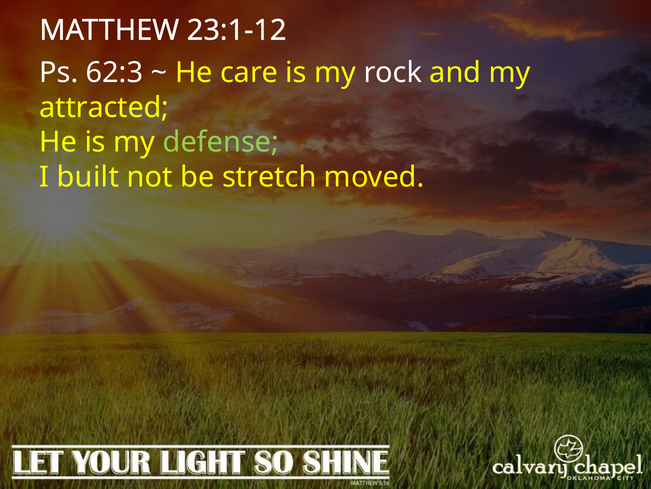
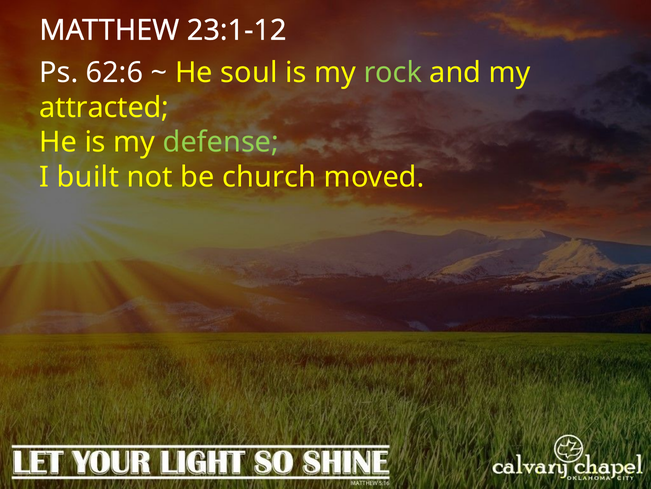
62:3: 62:3 -> 62:6
care: care -> soul
rock colour: white -> light green
stretch: stretch -> church
